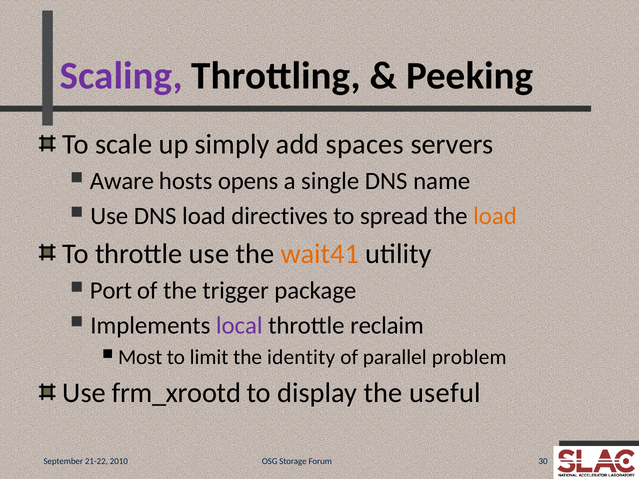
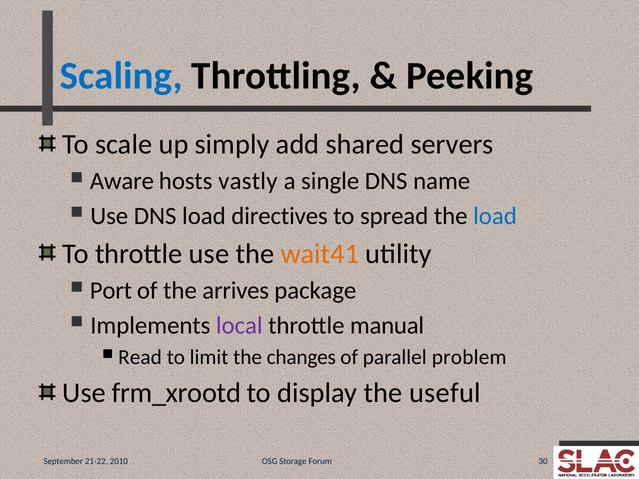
Scaling colour: purple -> blue
spaces: spaces -> shared
opens: opens -> vastly
load at (495, 216) colour: orange -> blue
trigger: trigger -> arrives
reclaim: reclaim -> manual
Most: Most -> Read
identity: identity -> changes
